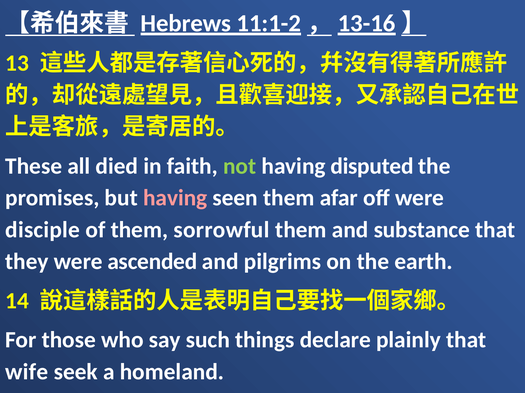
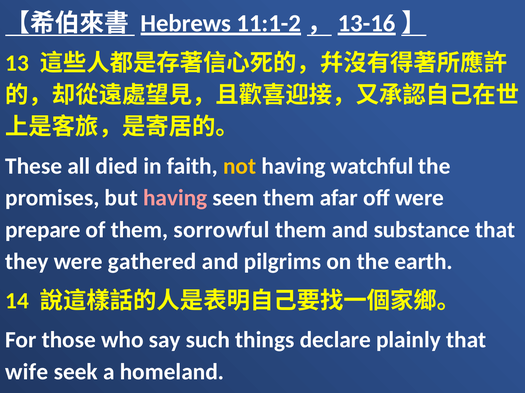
not colour: light green -> yellow
disputed: disputed -> watchful
disciple: disciple -> prepare
ascended: ascended -> gathered
